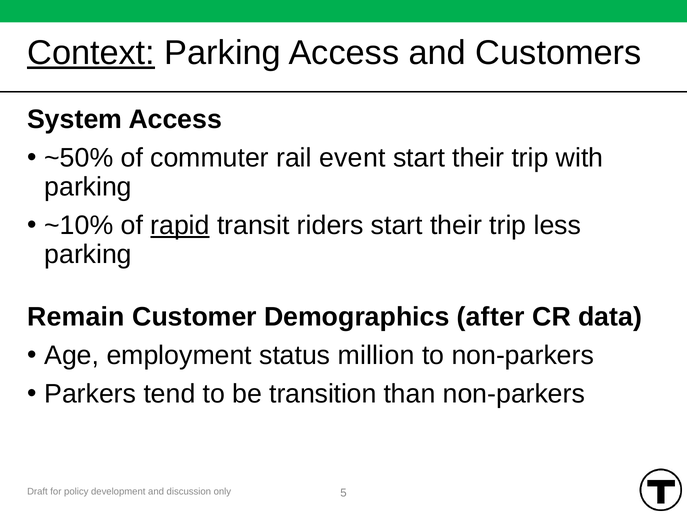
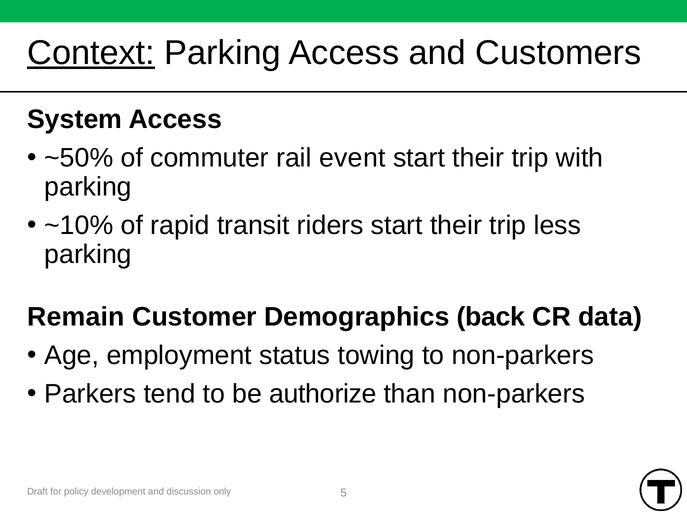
rapid underline: present -> none
after: after -> back
million: million -> towing
transition: transition -> authorize
